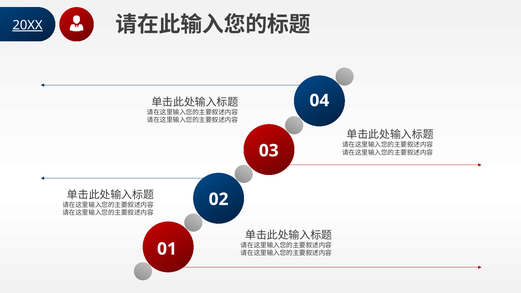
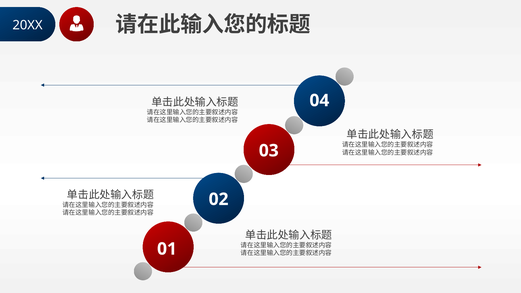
20XX underline: present -> none
